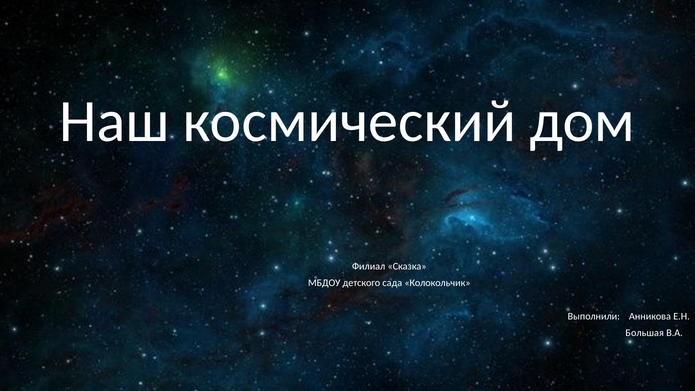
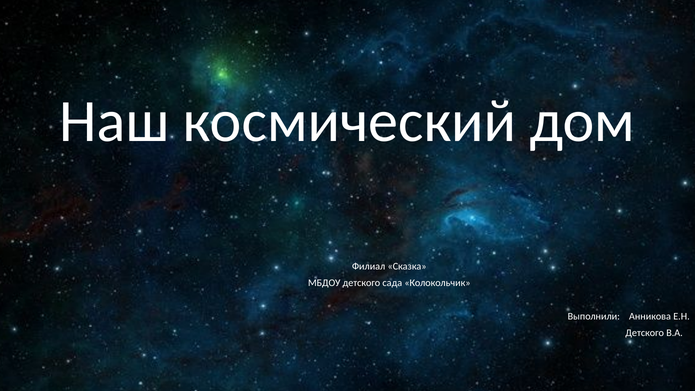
Большая at (645, 333): Большая -> Детского
